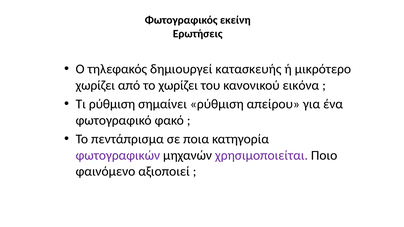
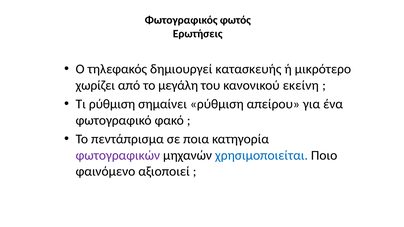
εκείνη: εκείνη -> φωτός
το χωρίζει: χωρίζει -> μεγάλη
εικόνα: εικόνα -> εκείνη
χρησιμοποιείται colour: purple -> blue
